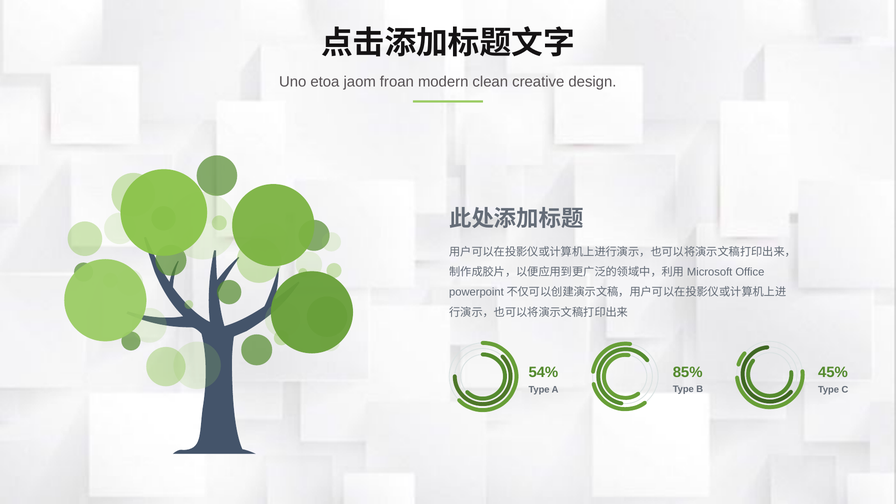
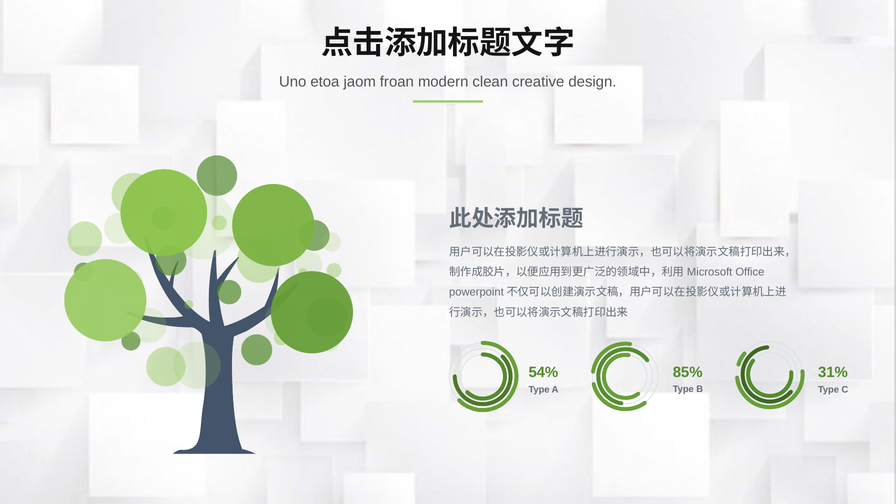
45%: 45% -> 31%
